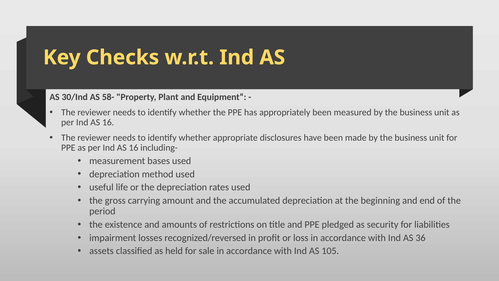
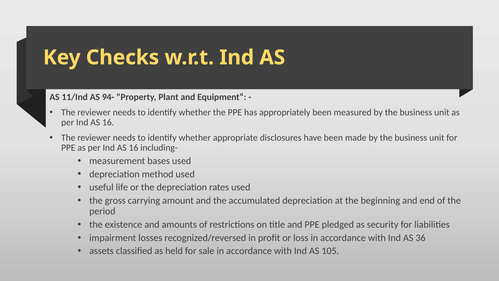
30/Ind: 30/Ind -> 11/Ind
58-: 58- -> 94-
